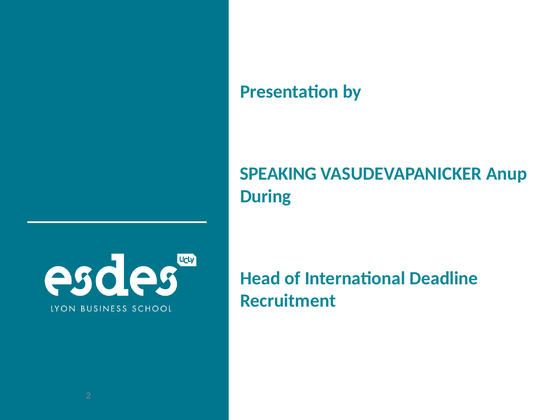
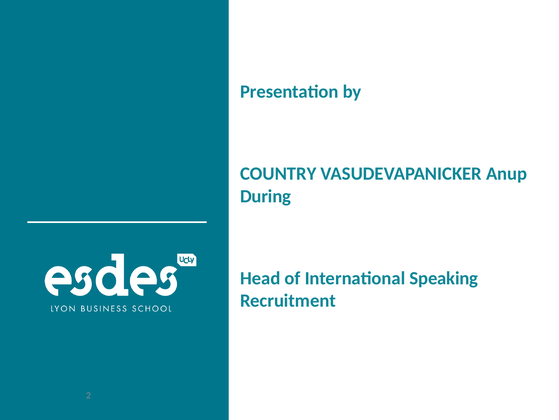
SPEAKING: SPEAKING -> COUNTRY
Deadline: Deadline -> Speaking
